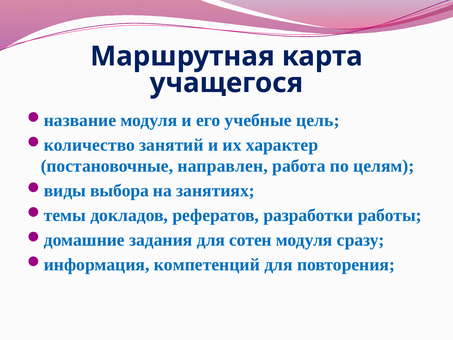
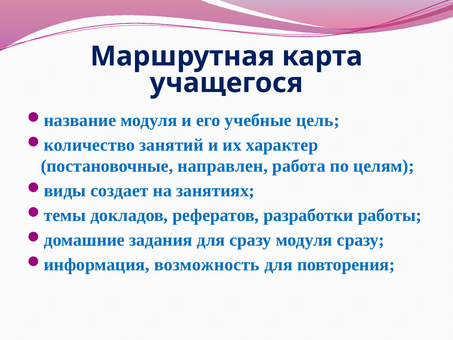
выбора: выбора -> создает
для сотен: сотен -> сразу
компетенций: компетенций -> возможность
